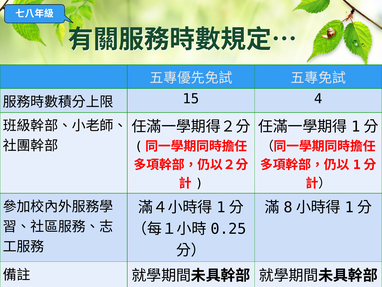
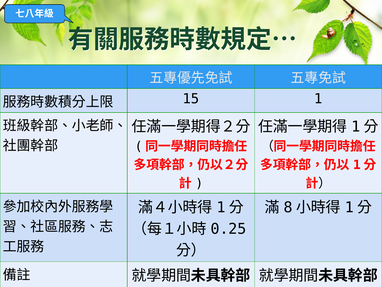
4: 4 -> 1
